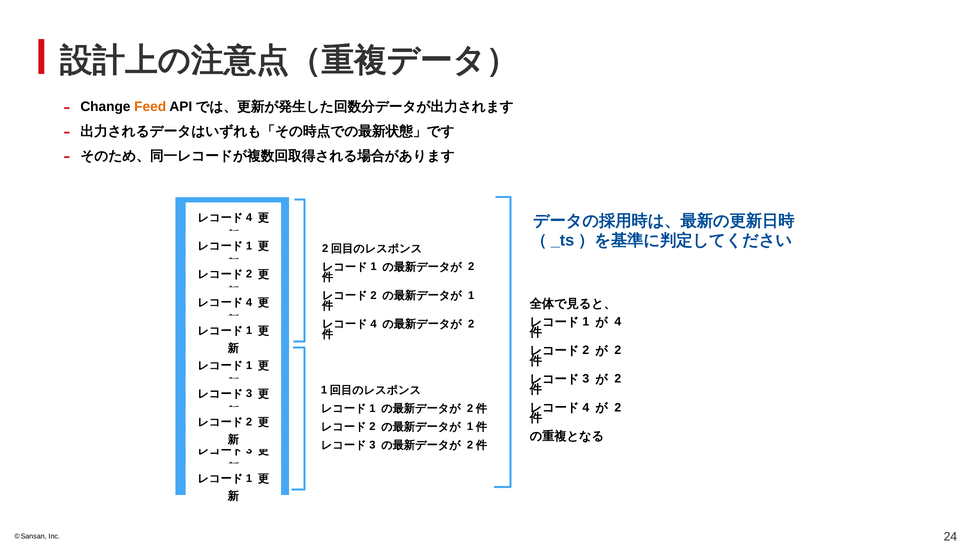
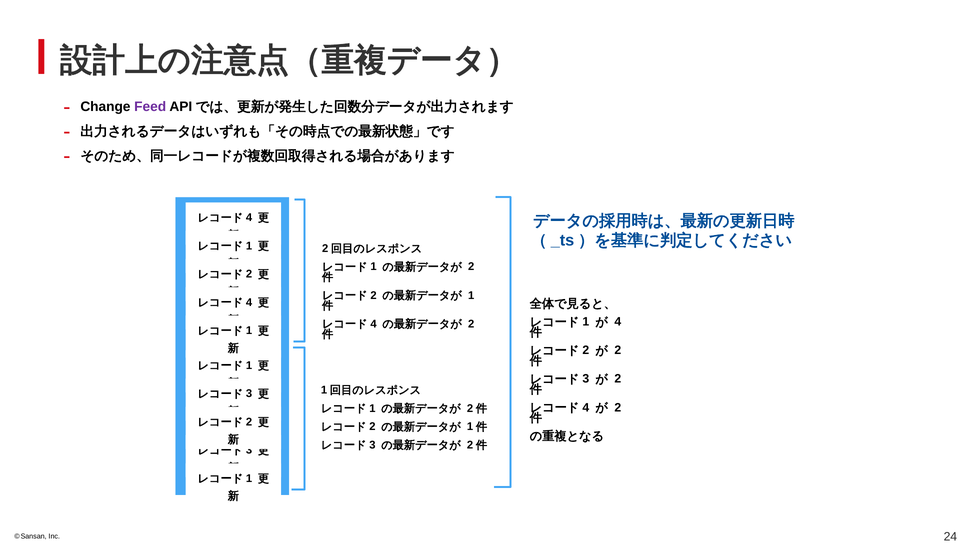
Feed colour: orange -> purple
